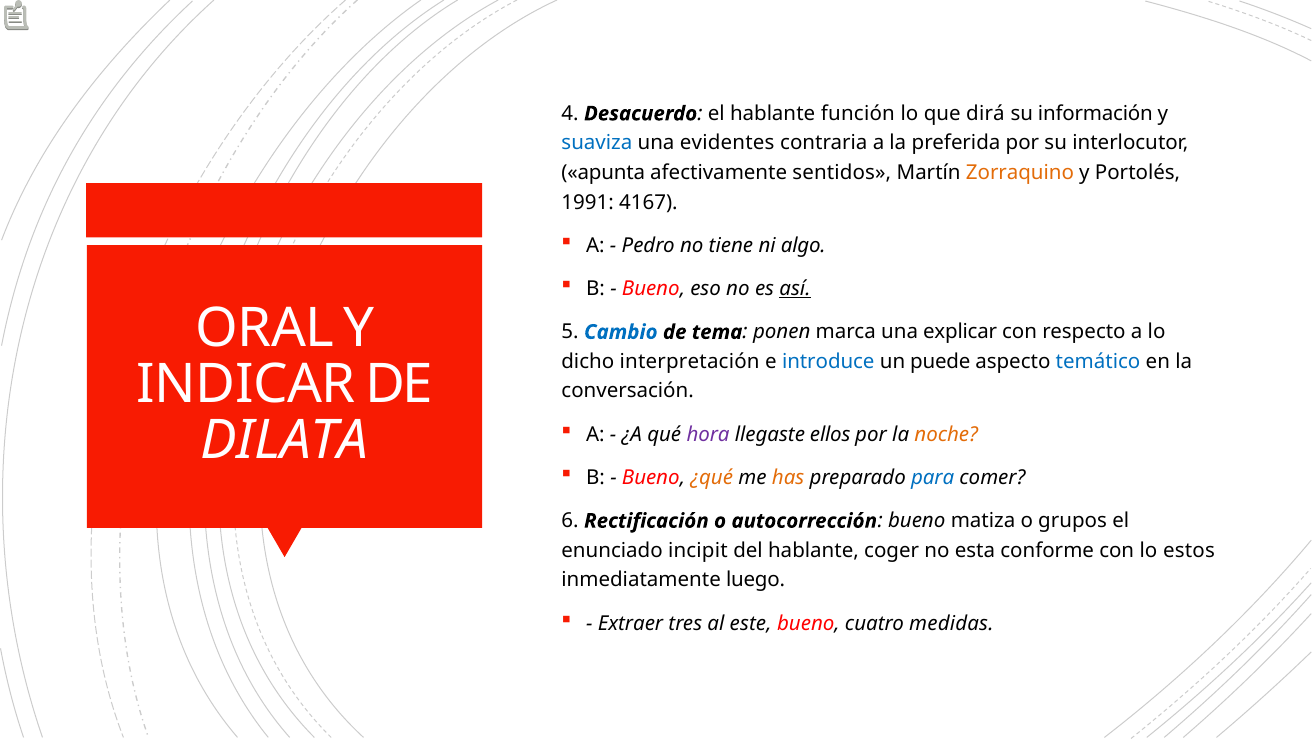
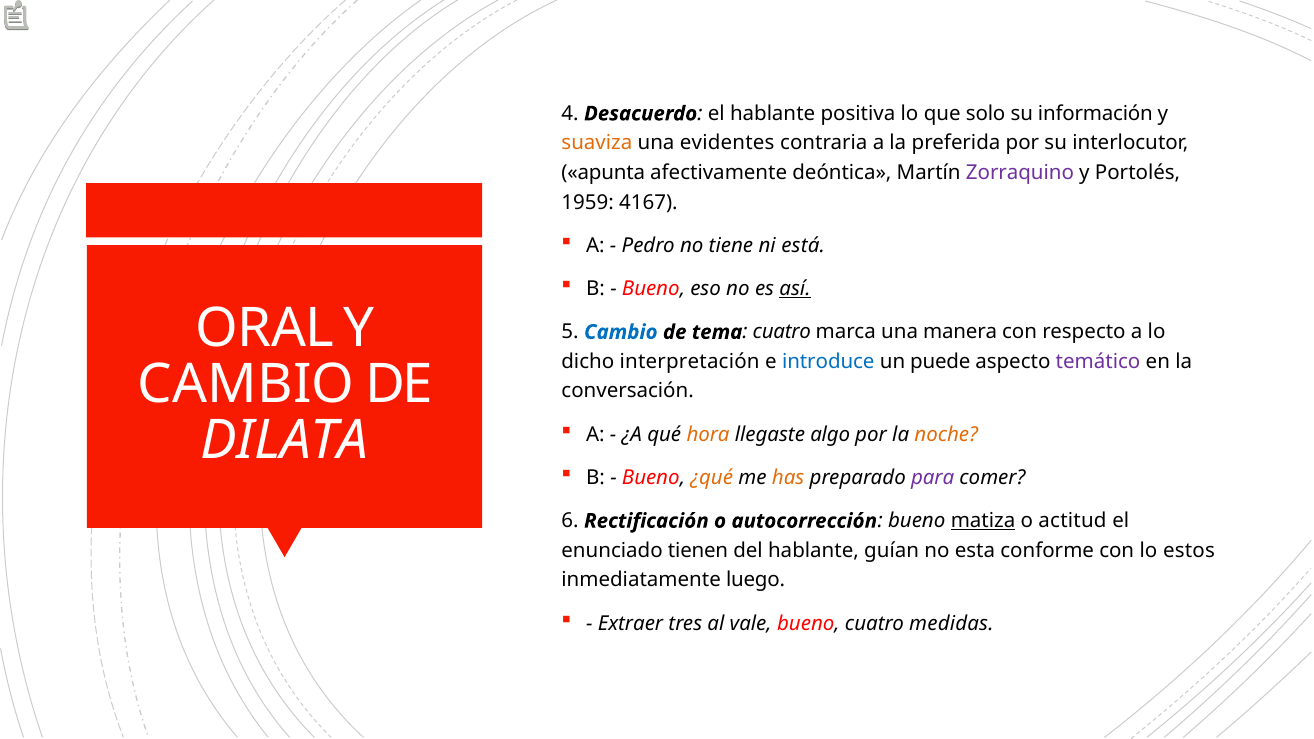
función: función -> positiva
dirá: dirá -> solo
suaviza colour: blue -> orange
sentidos: sentidos -> deóntica
Zorraquino colour: orange -> purple
1991: 1991 -> 1959
algo: algo -> está
tema ponen: ponen -> cuatro
explicar: explicar -> manera
temático colour: blue -> purple
INDICAR at (246, 384): INDICAR -> CAMBIO
hora colour: purple -> orange
ellos: ellos -> algo
para colour: blue -> purple
matiza underline: none -> present
grupos: grupos -> actitud
incipit: incipit -> tienen
coger: coger -> guían
este: este -> vale
